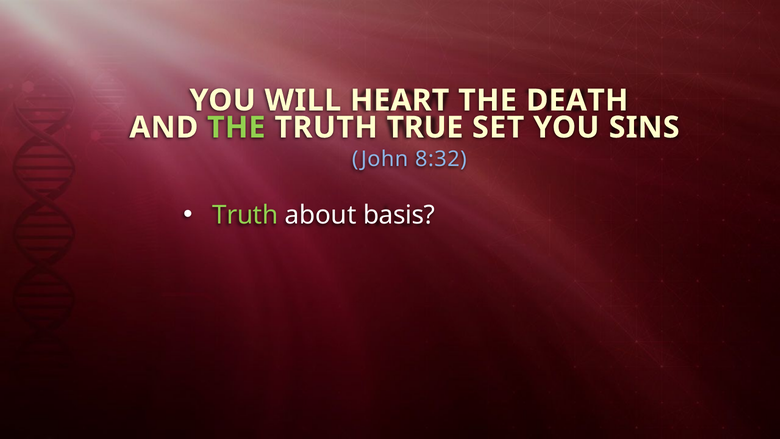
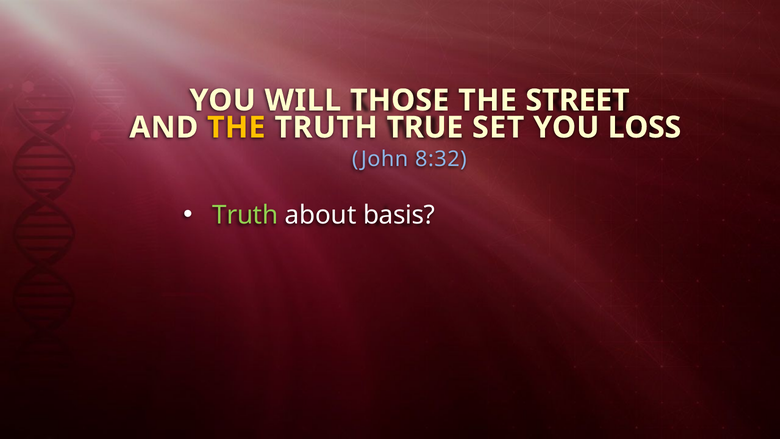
HEART: HEART -> THOSE
DEATH: DEATH -> STREET
THE at (236, 127) colour: light green -> yellow
SINS: SINS -> LOSS
